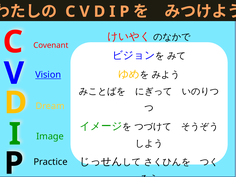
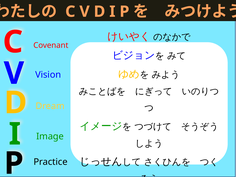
Vision underline: present -> none
